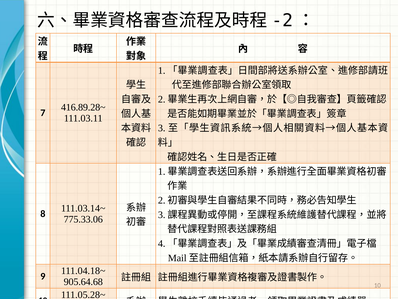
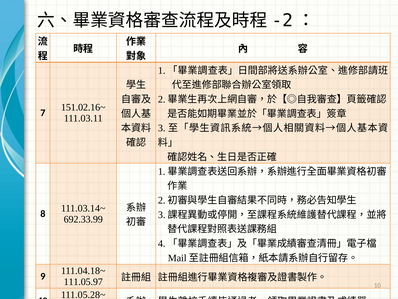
416.89.28~: 416.89.28~ -> 151.02.16~
775.33.06: 775.33.06 -> 692.33.99
905.64.68: 905.64.68 -> 111.05.97
